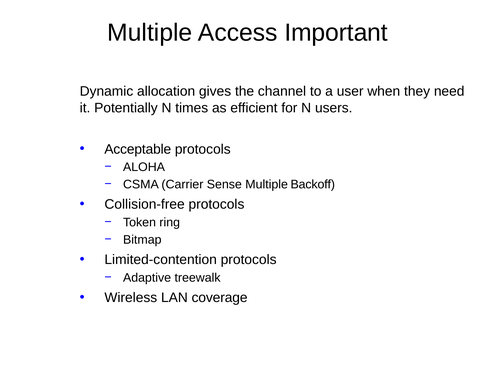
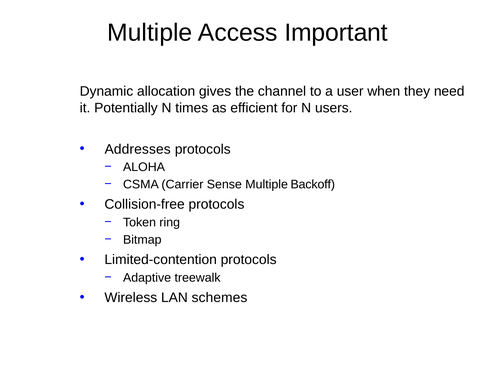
Acceptable: Acceptable -> Addresses
coverage: coverage -> schemes
